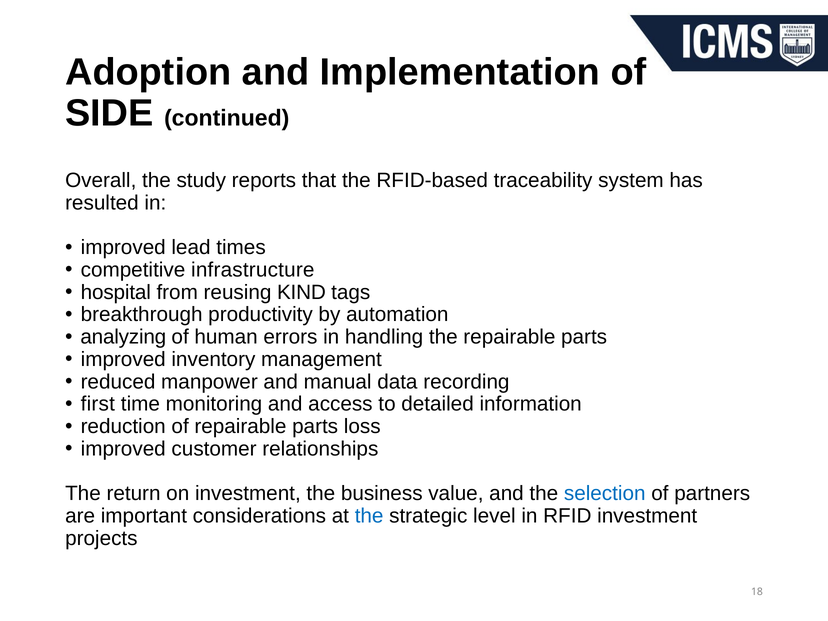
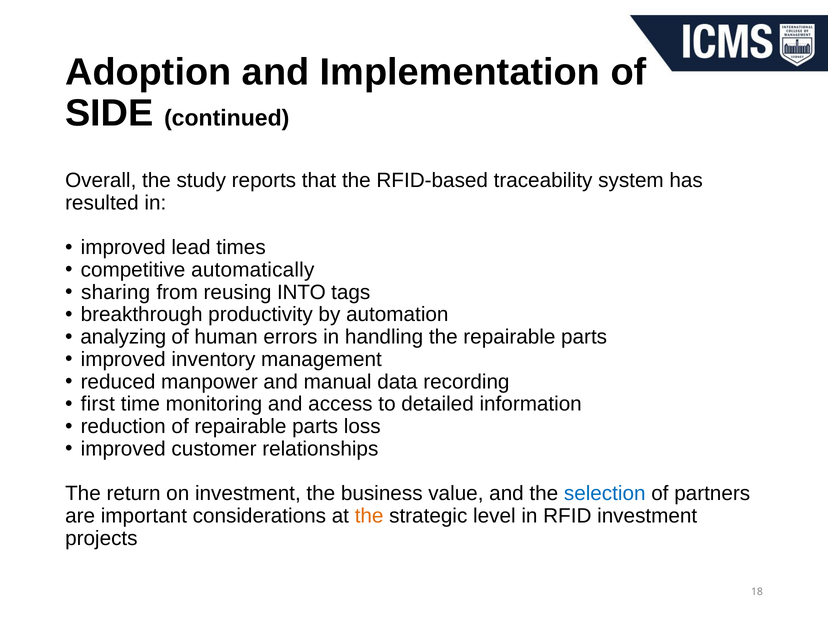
infrastructure: infrastructure -> automatically
hospital: hospital -> sharing
KIND: KIND -> INTO
the at (369, 516) colour: blue -> orange
